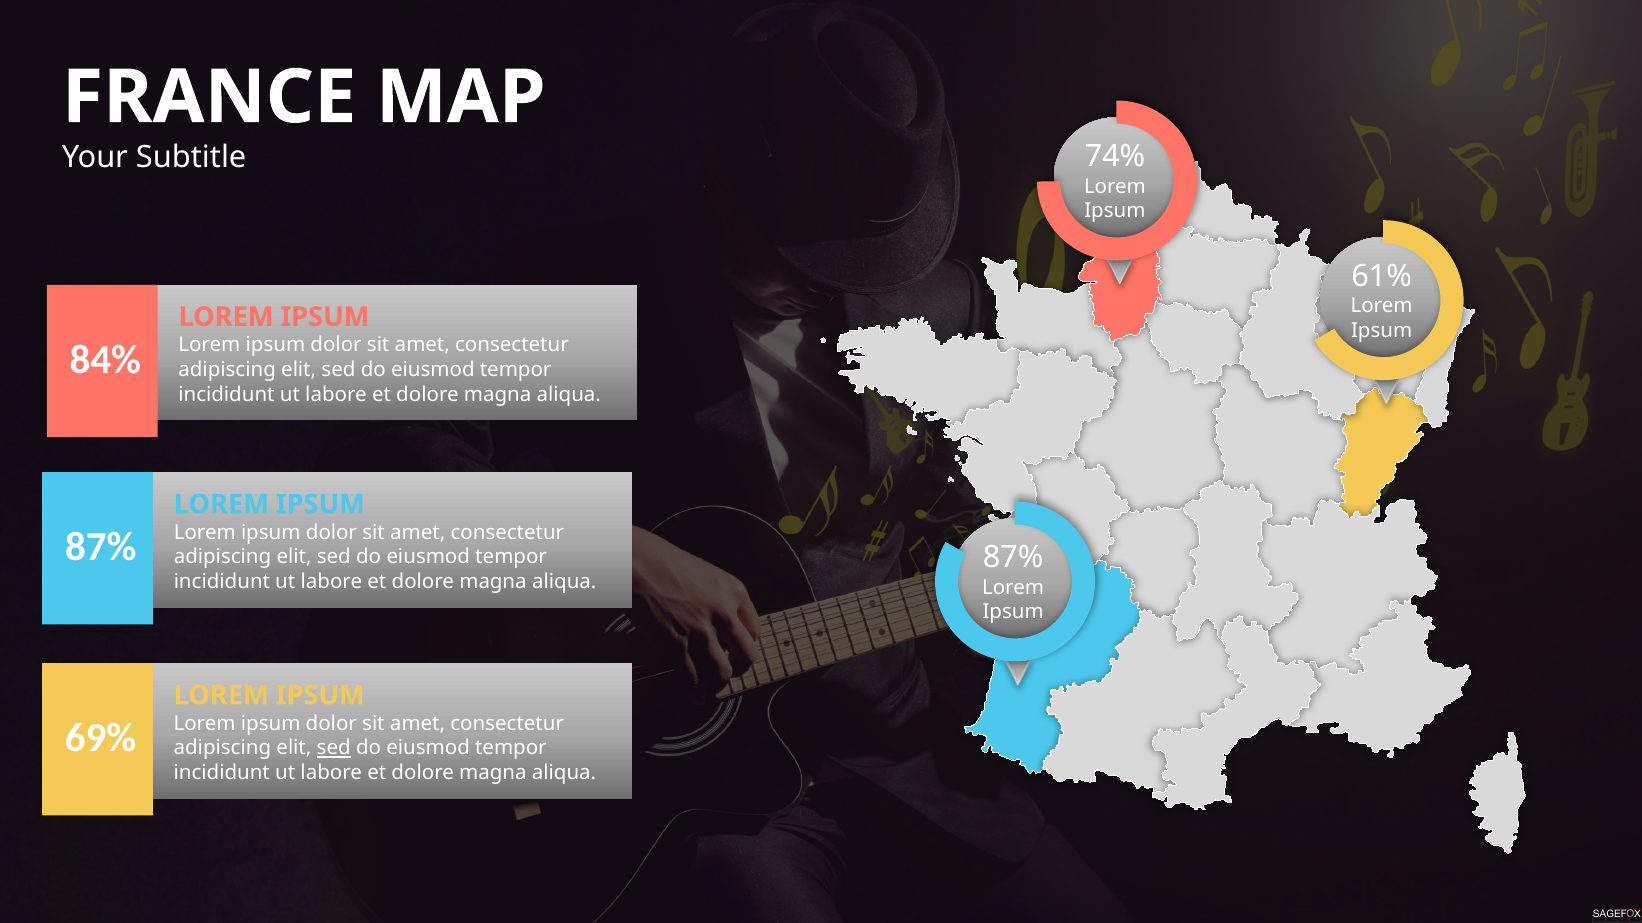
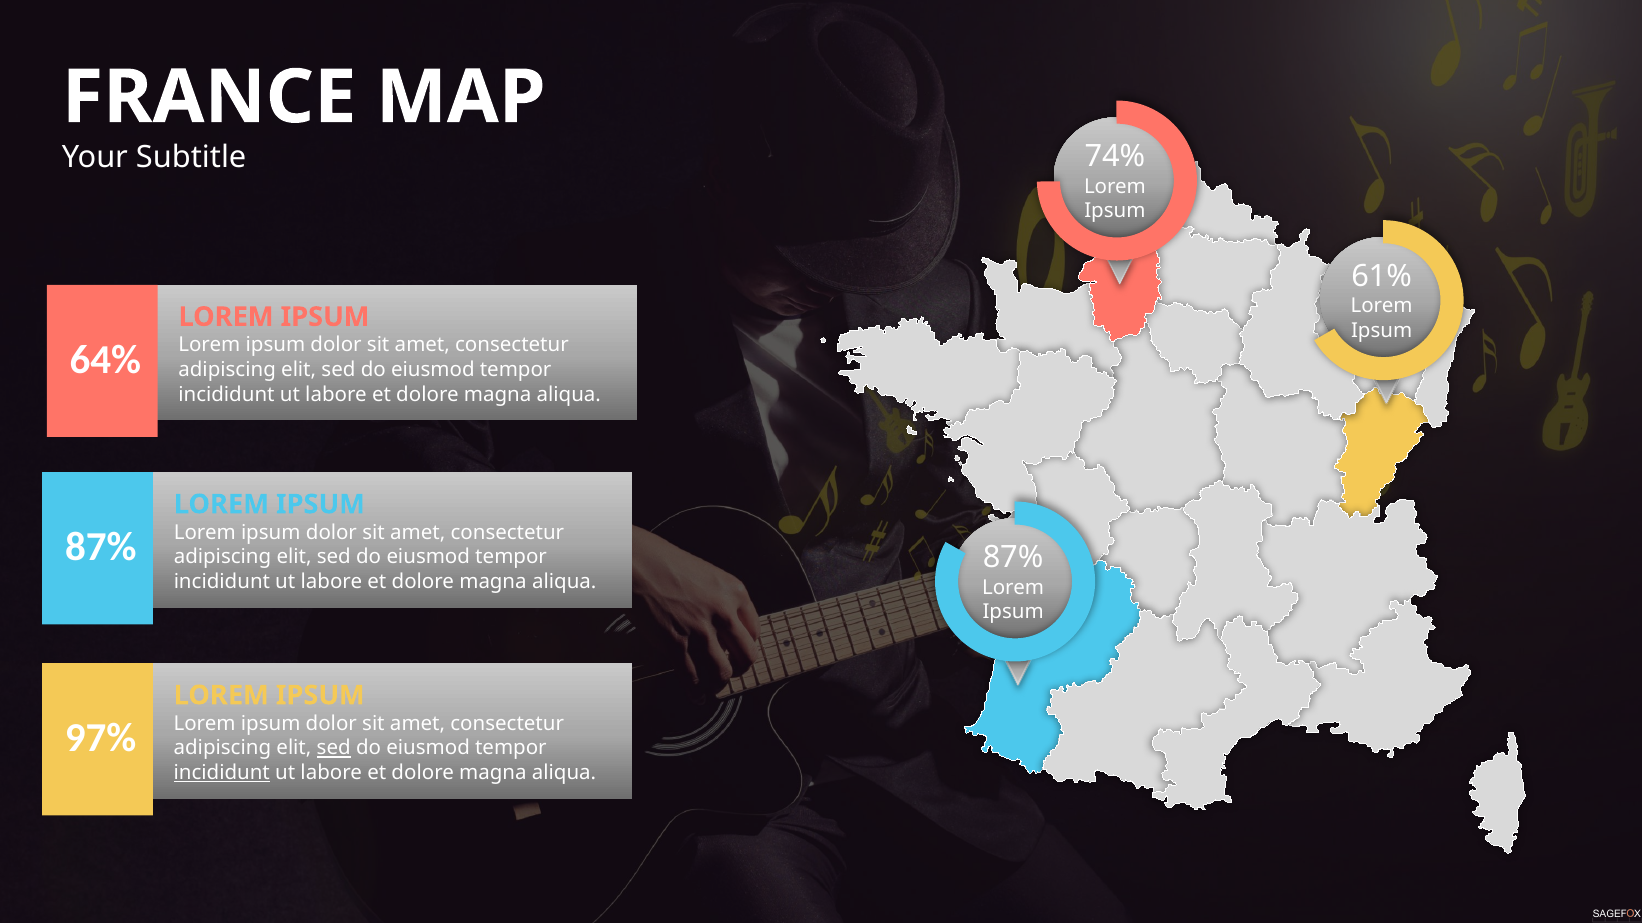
84%: 84% -> 64%
69%: 69% -> 97%
incididunt at (222, 773) underline: none -> present
